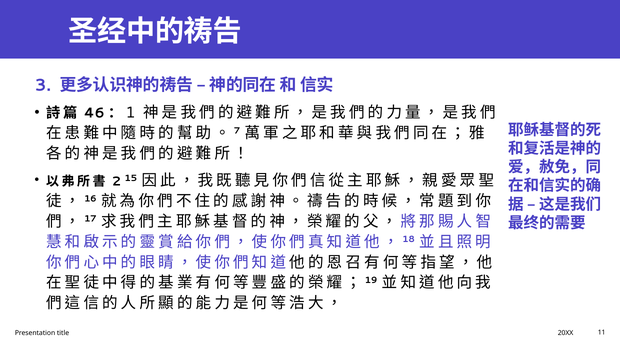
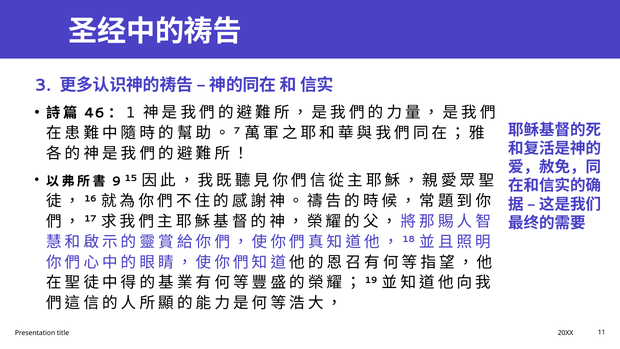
2: 2 -> 9
